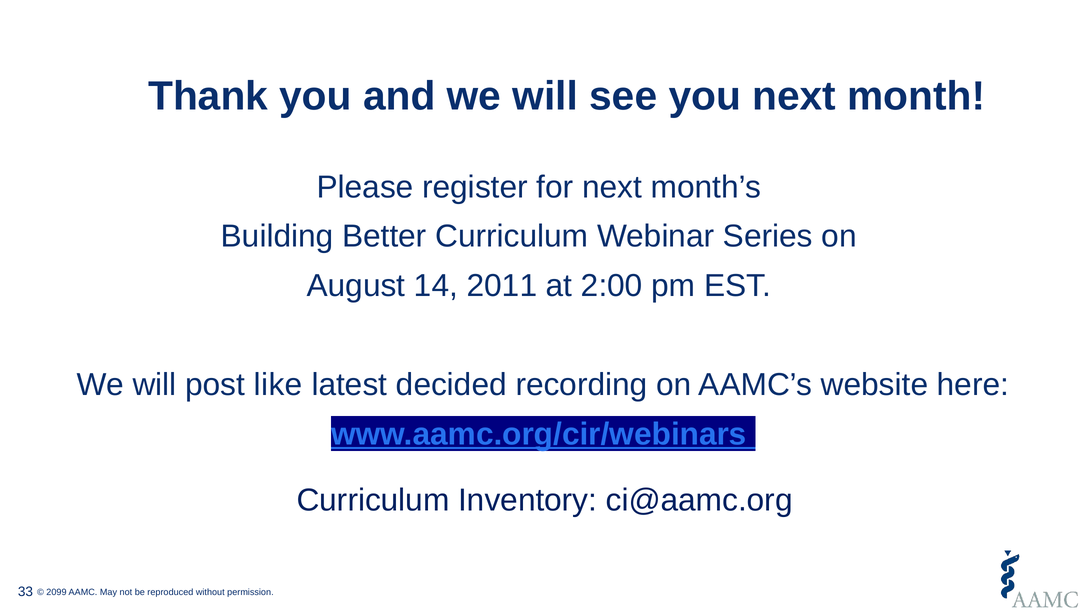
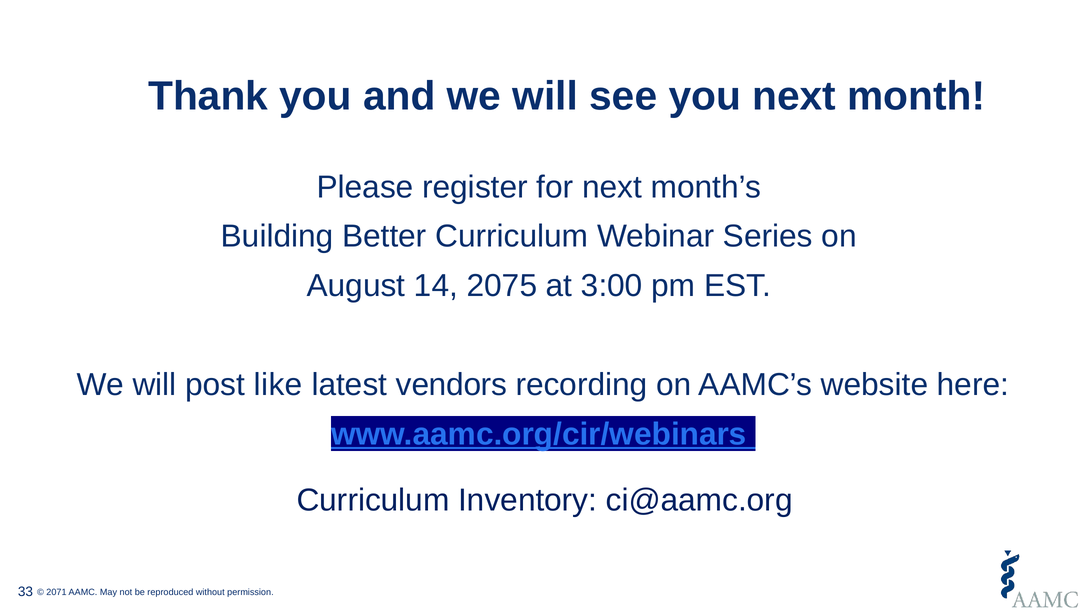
2011: 2011 -> 2075
2:00: 2:00 -> 3:00
decided: decided -> vendors
2099: 2099 -> 2071
